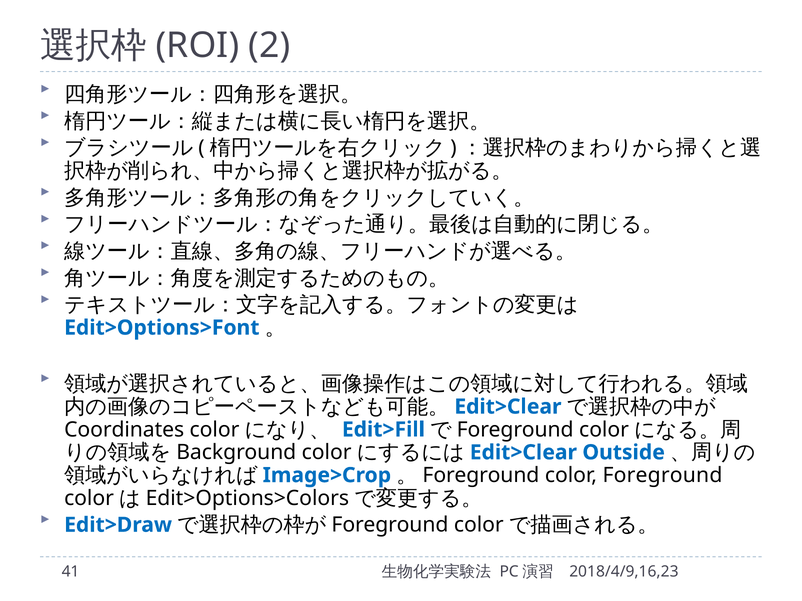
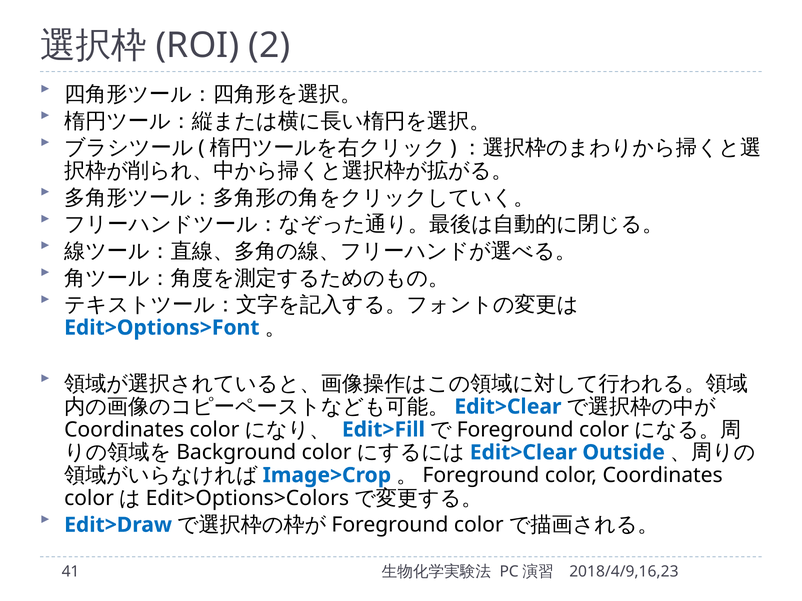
color Foreground: Foreground -> Coordinates
